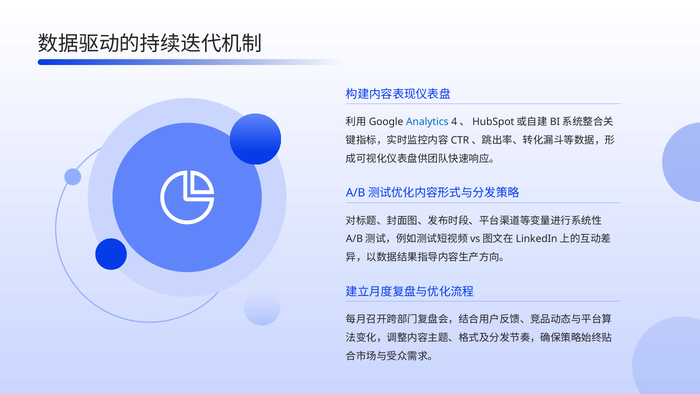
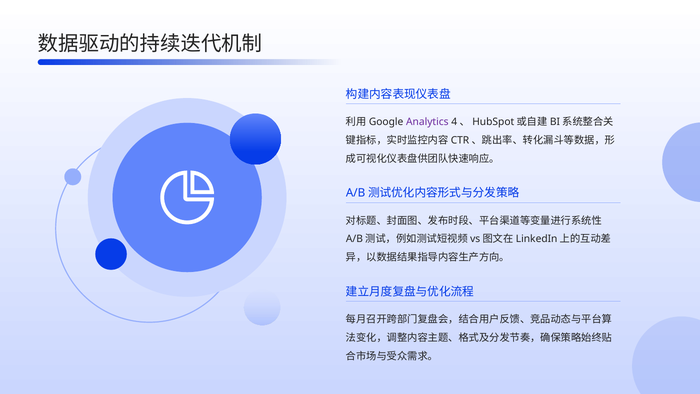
Analytics colour: blue -> purple
